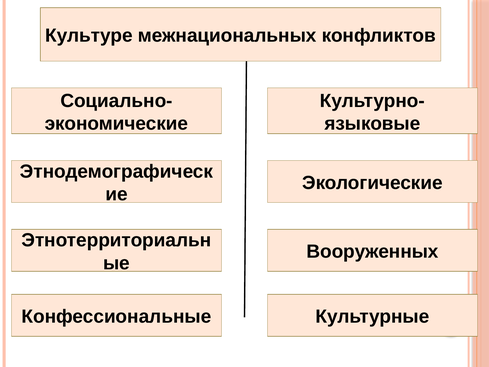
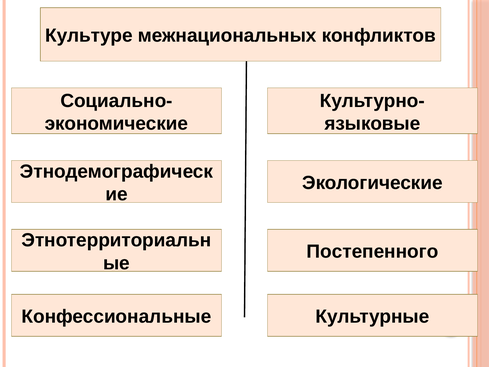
Вооруженных: Вооруженных -> Постепенного
